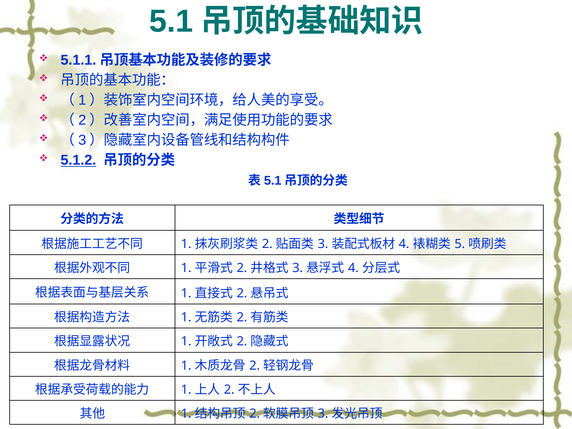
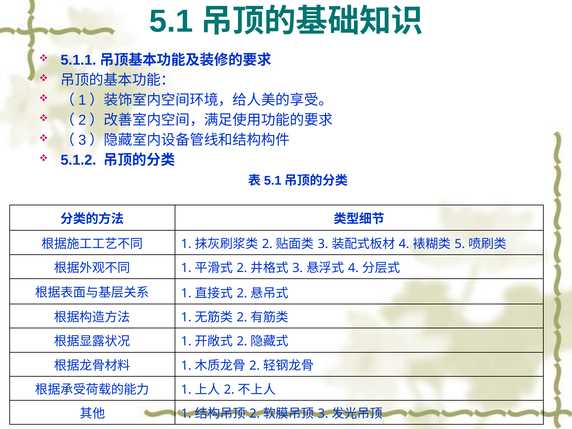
5.1.2 underline: present -> none
